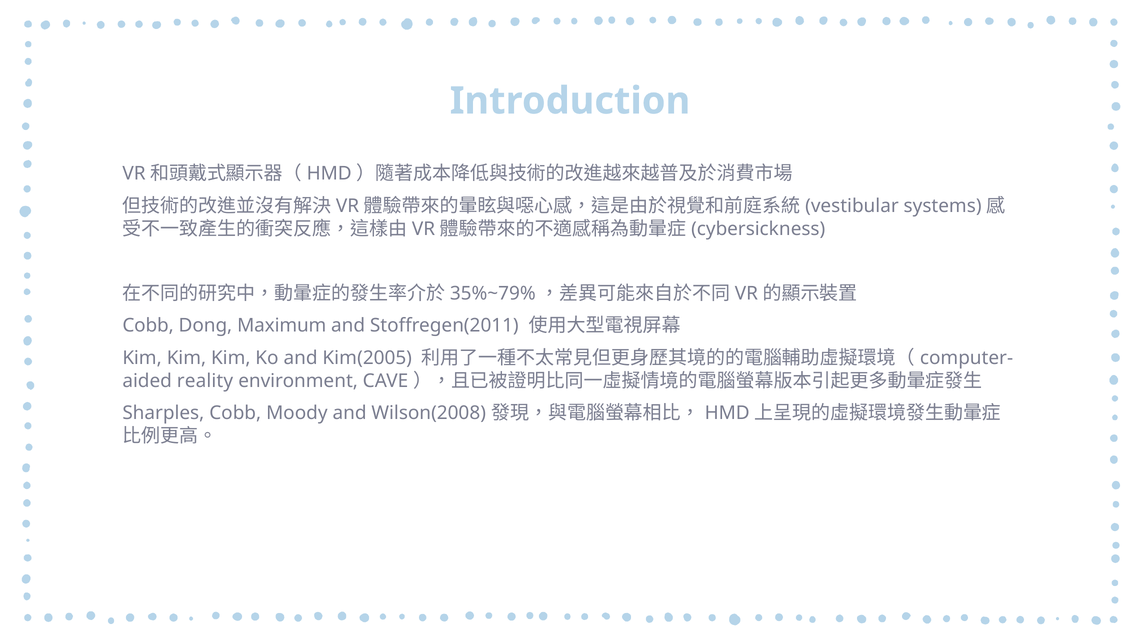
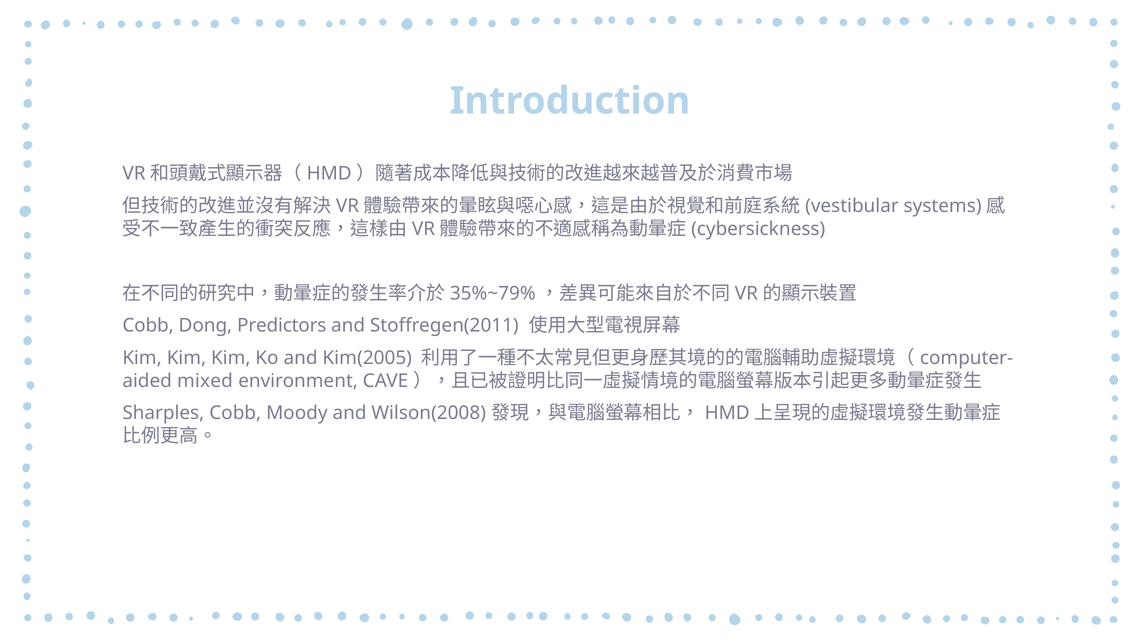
Maximum: Maximum -> Predictors
reality: reality -> mixed
